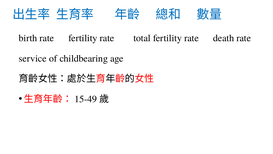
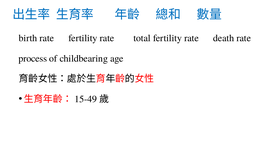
service: service -> process
